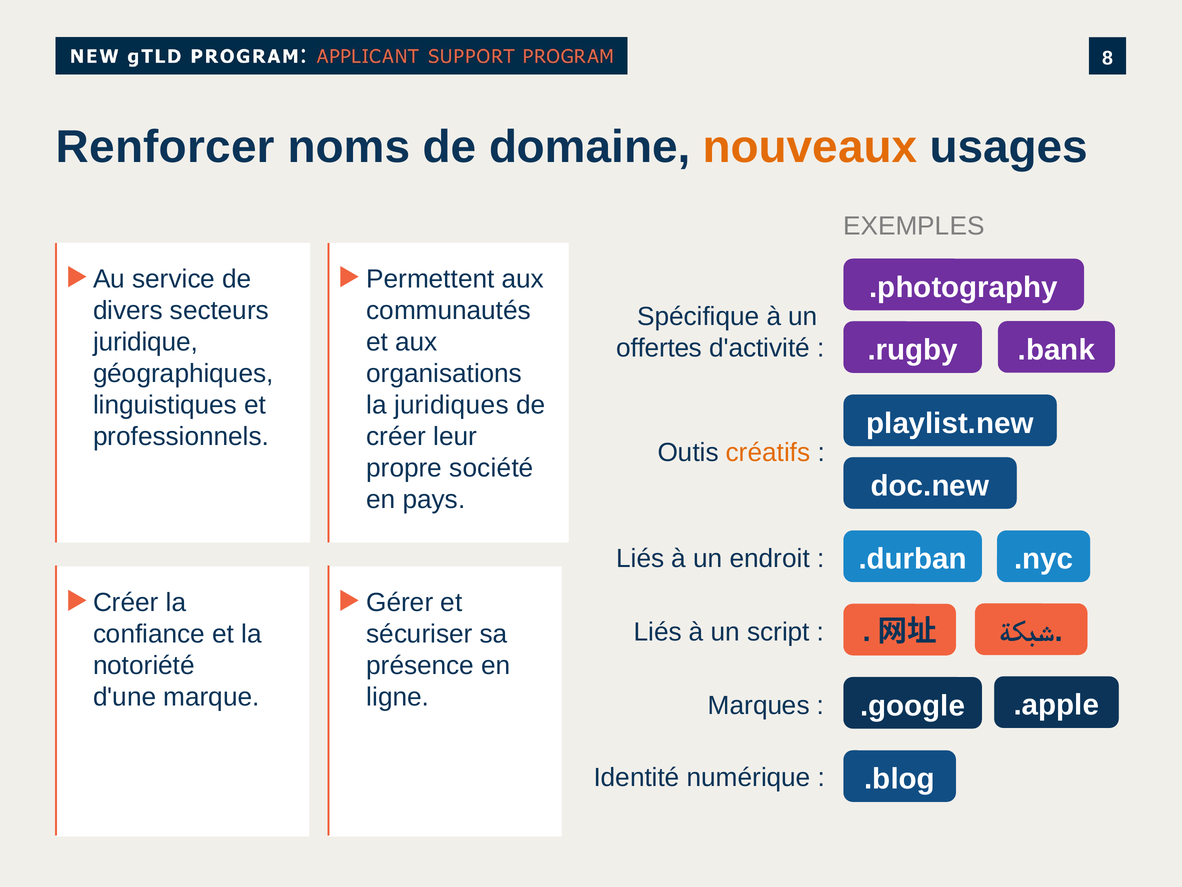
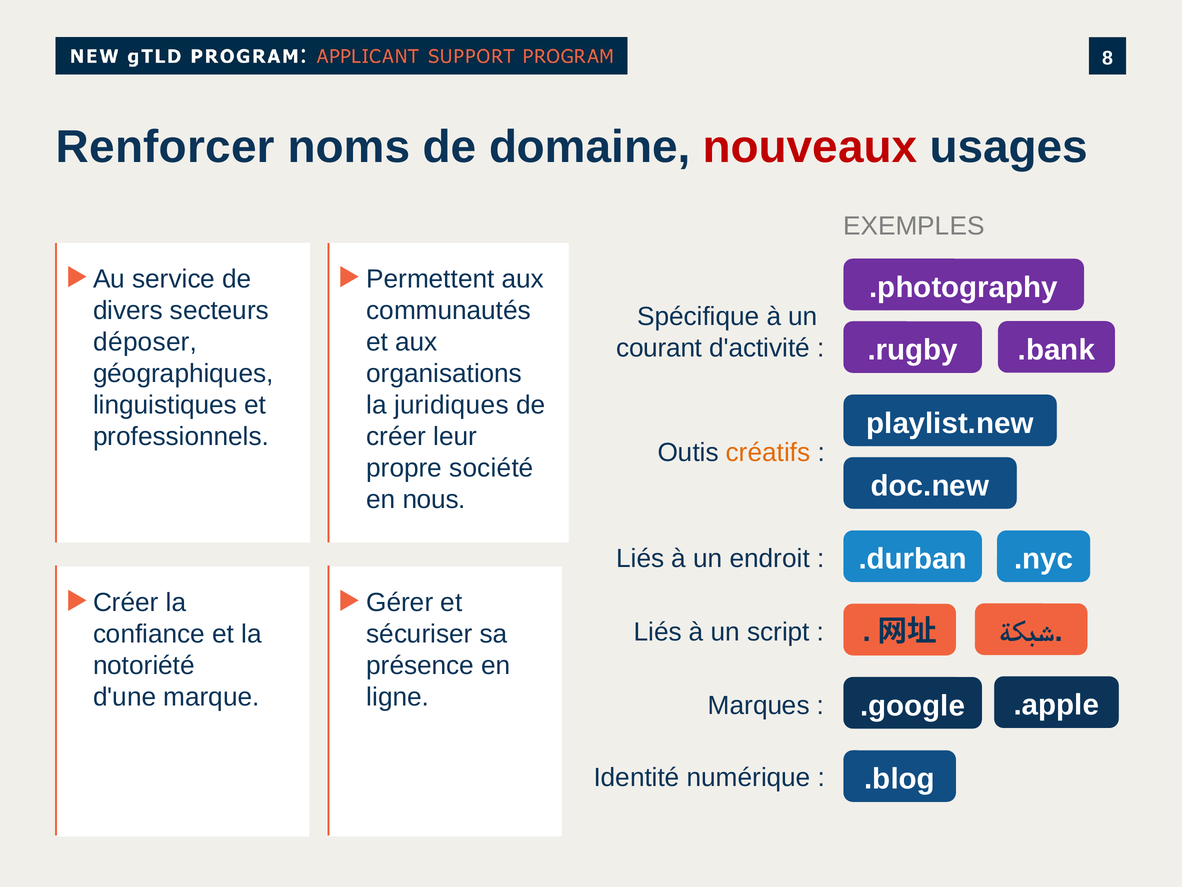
nouveaux colour: orange -> red
juridique: juridique -> déposer
offertes: offertes -> courant
pays: pays -> nous
